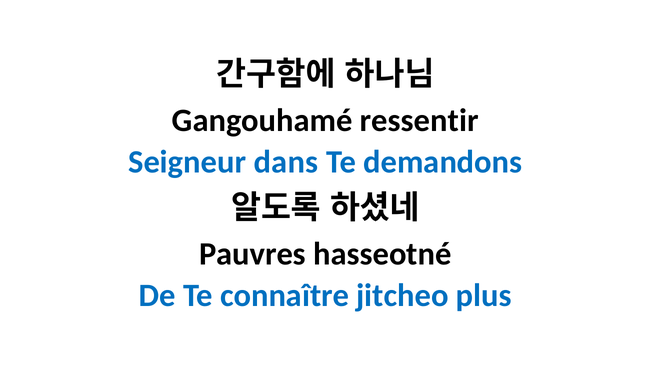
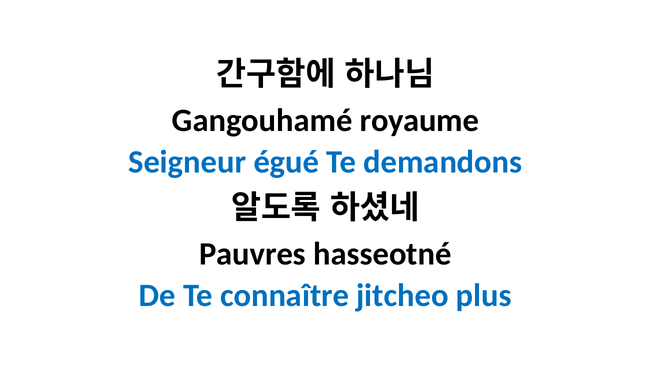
ressentir: ressentir -> royaume
dans: dans -> égué
